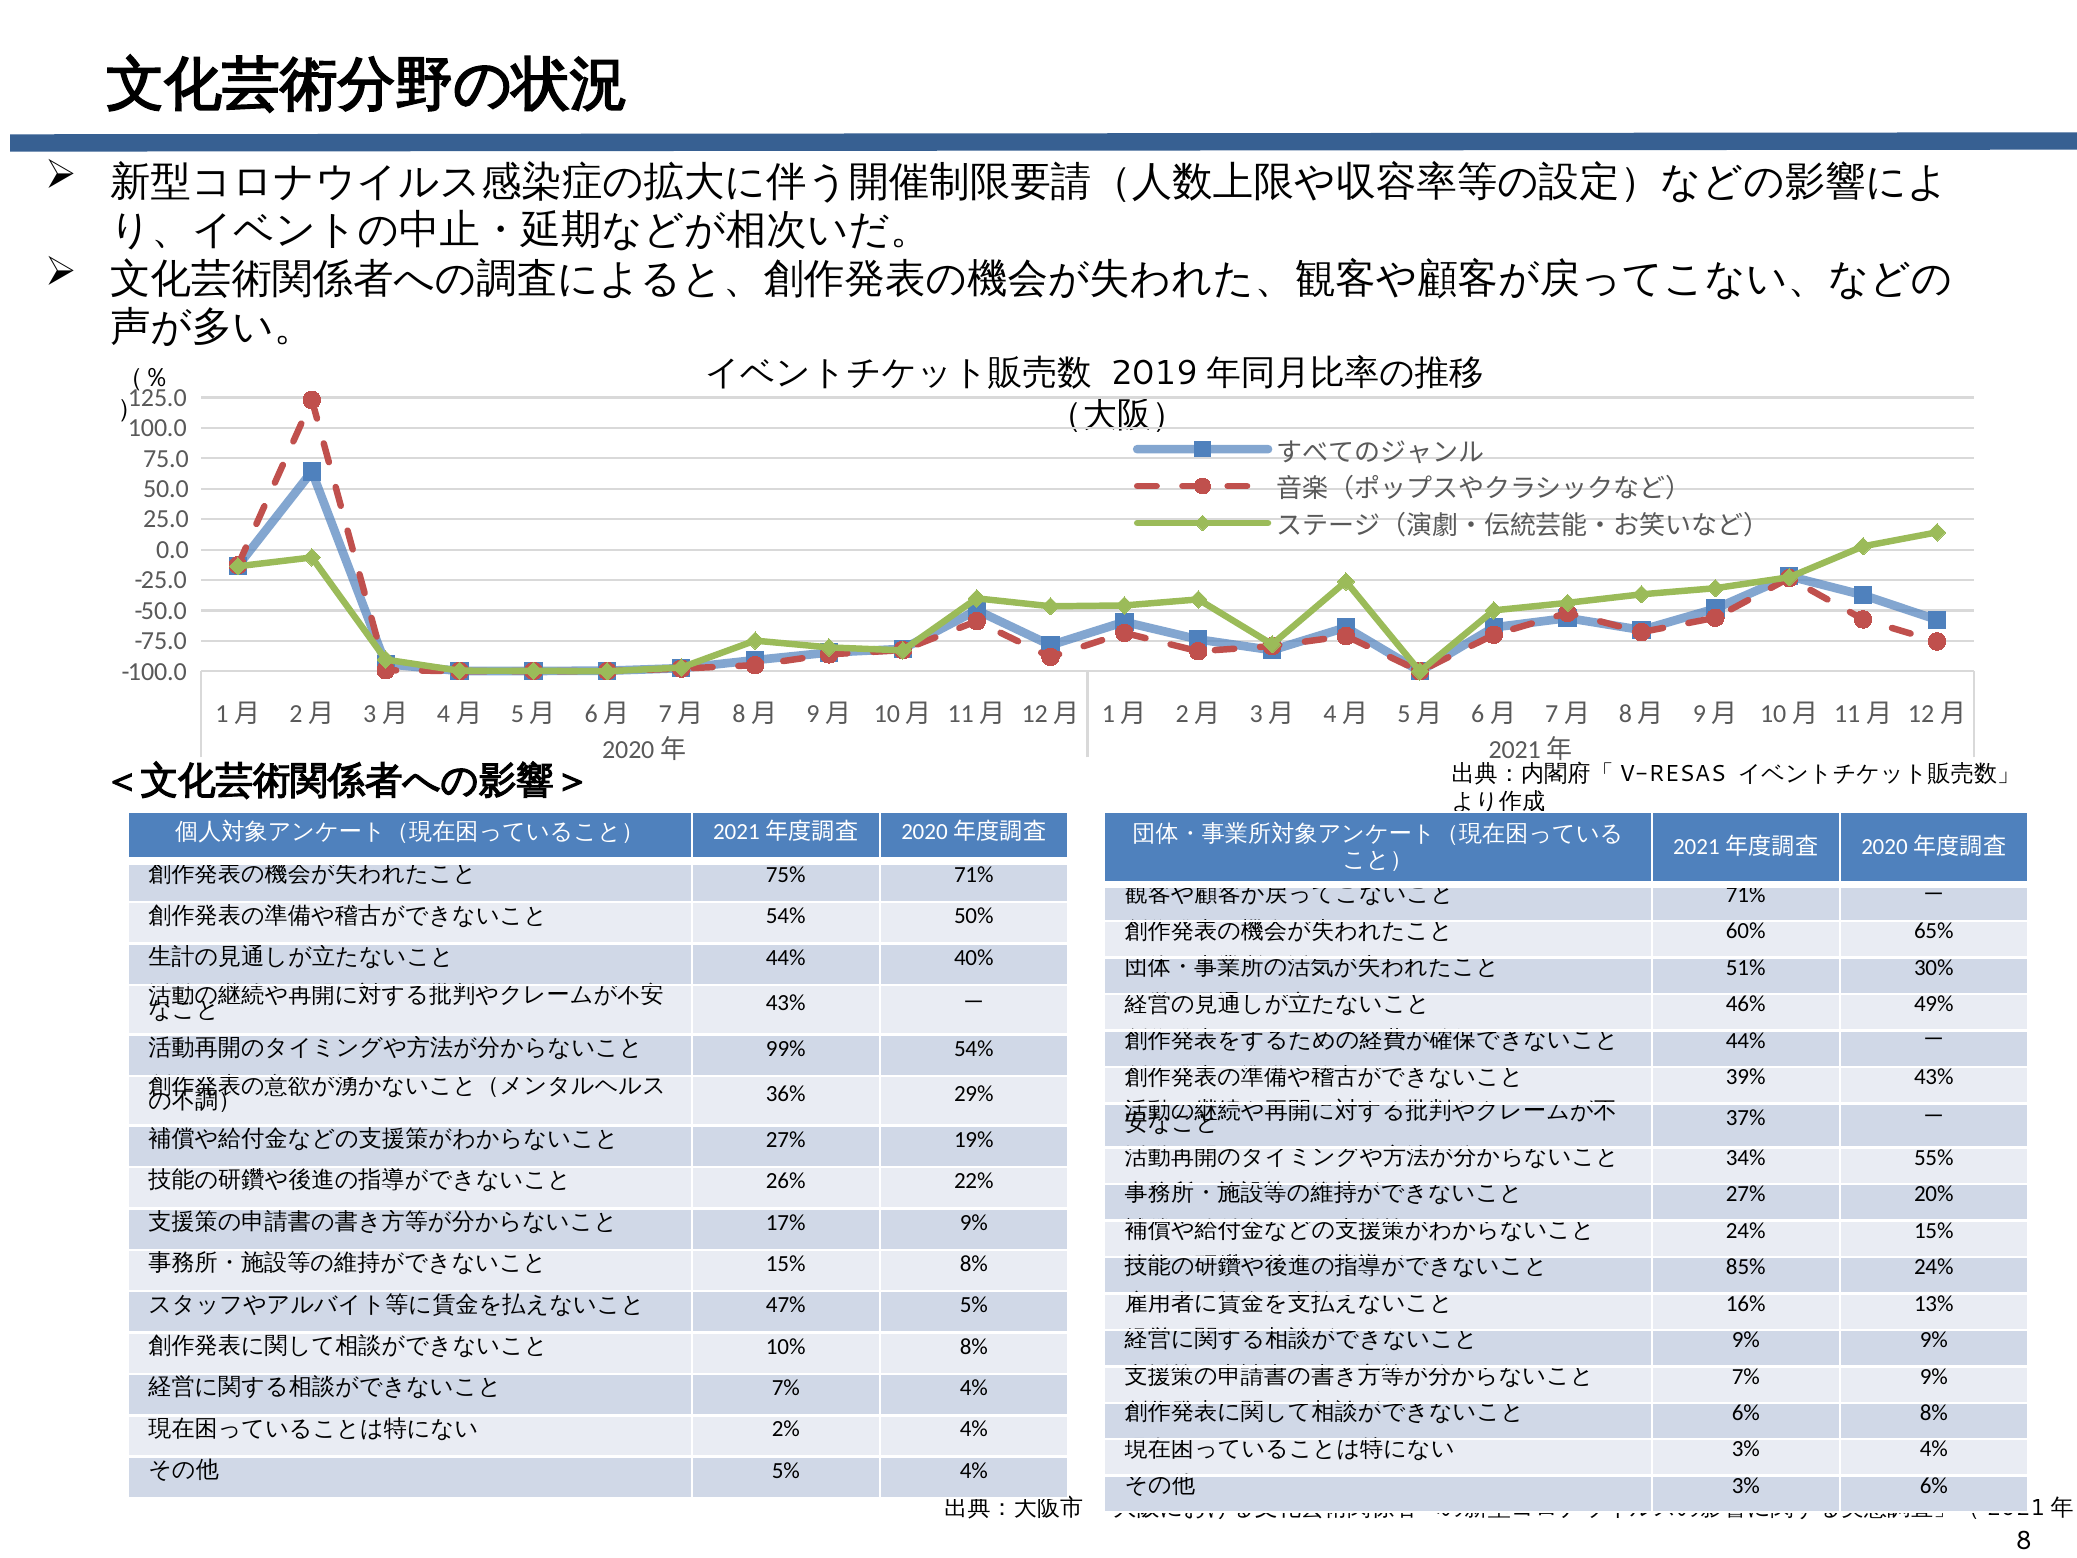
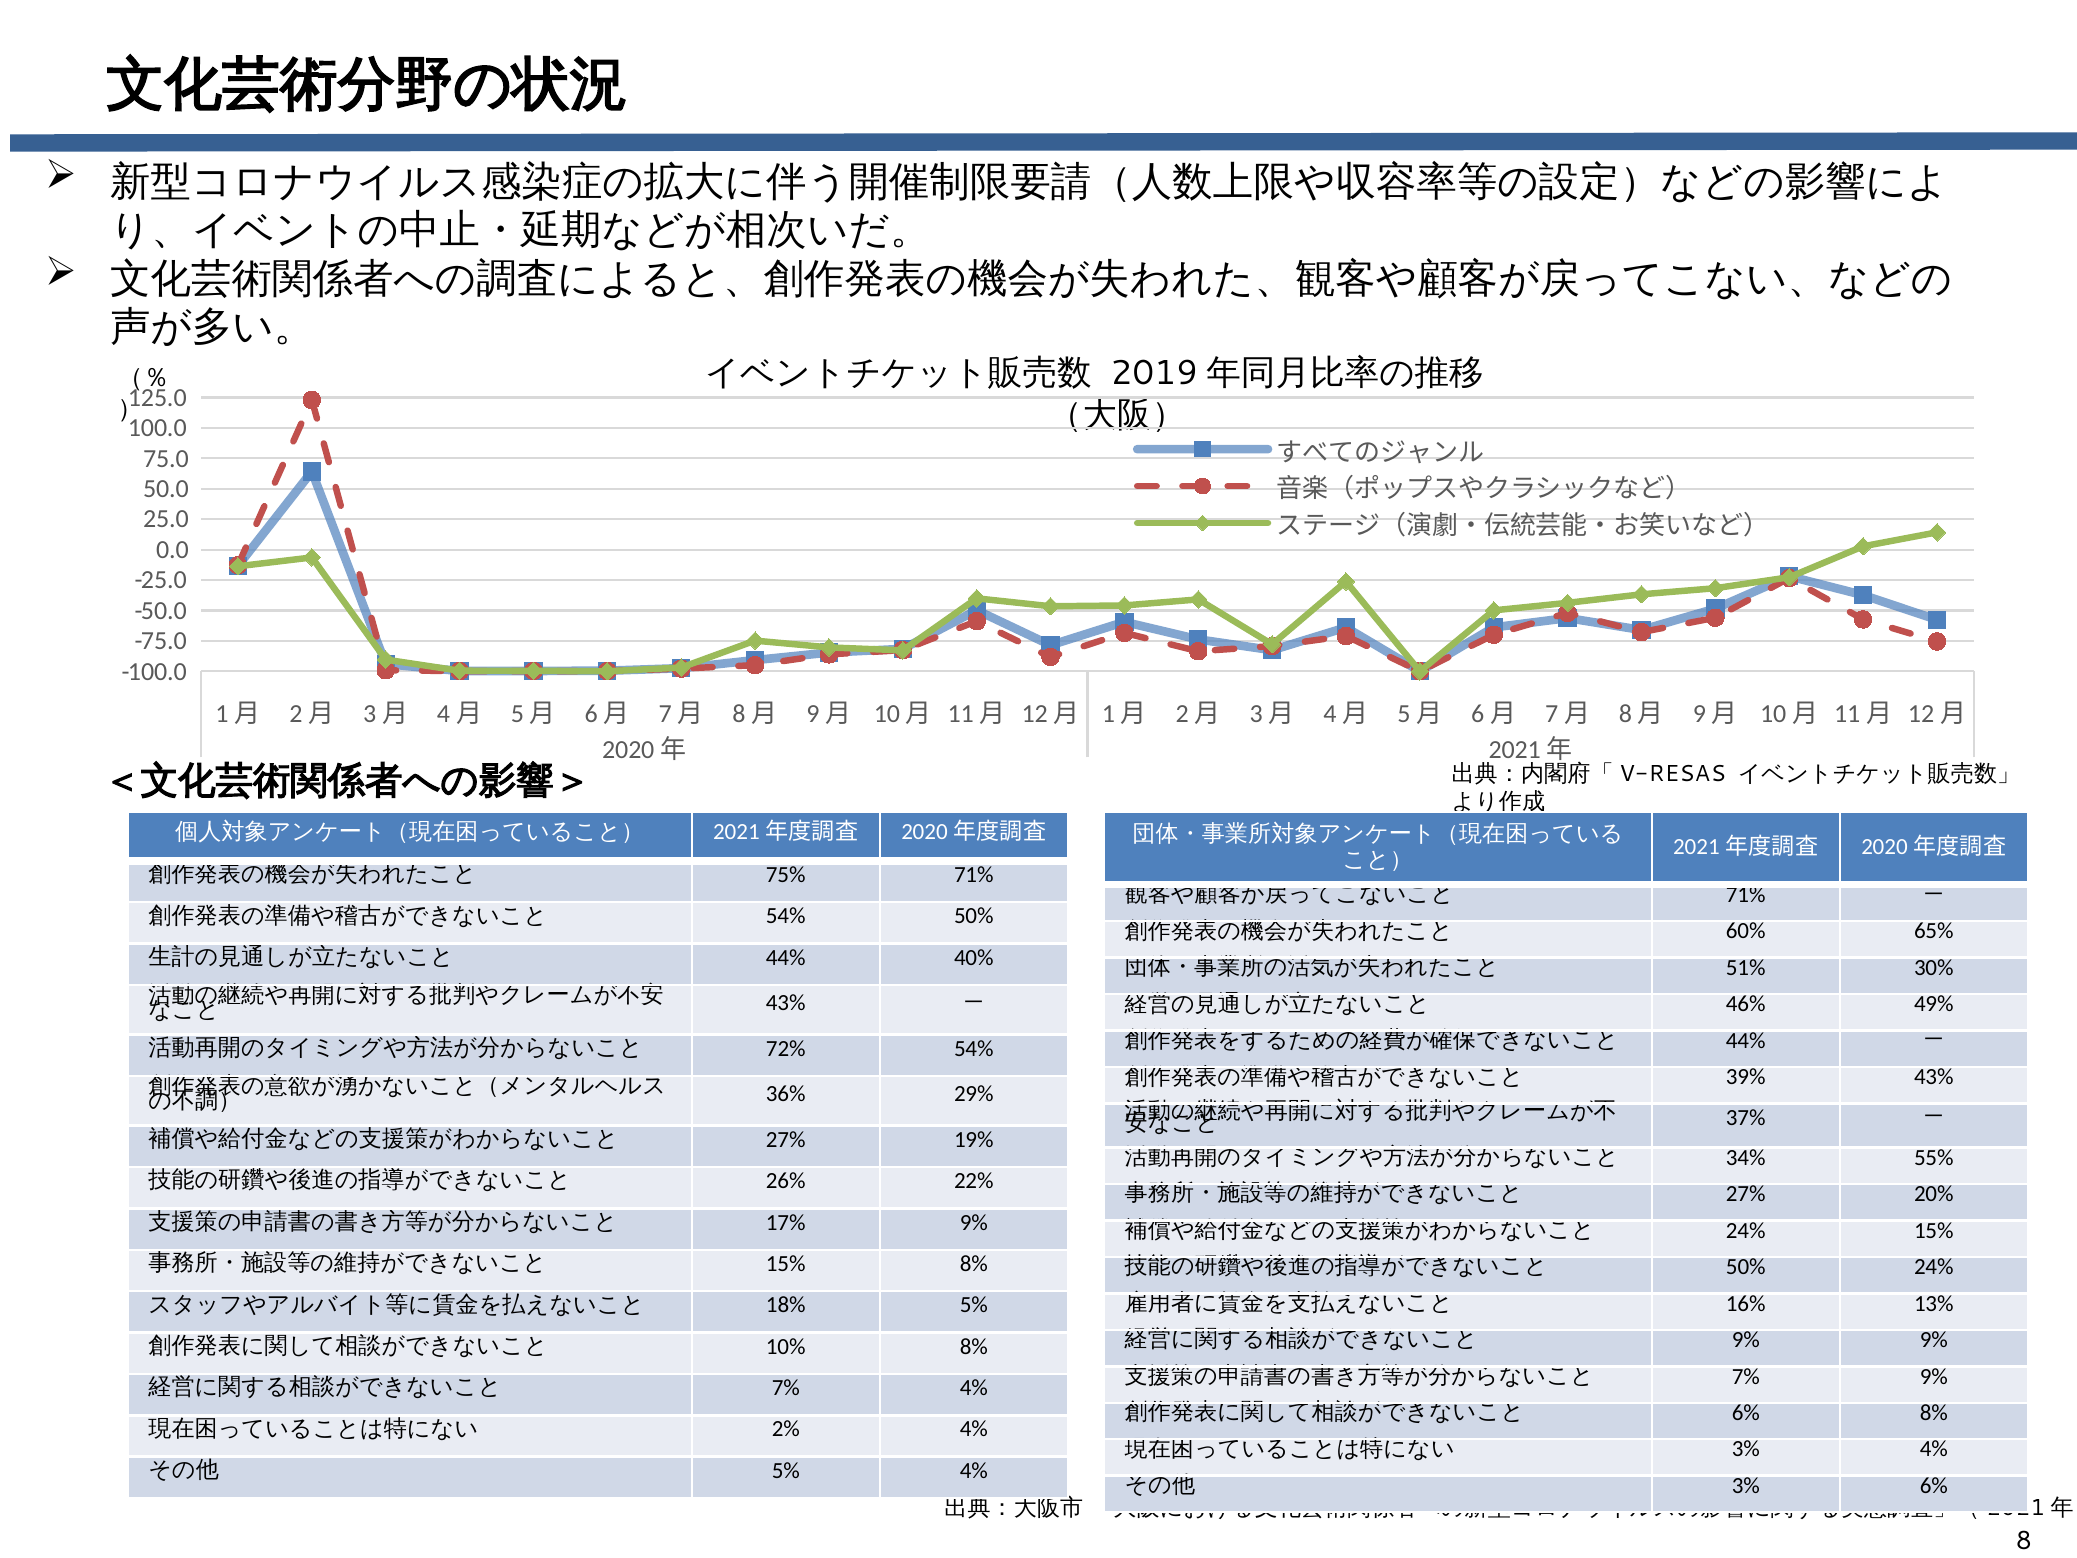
99%: 99% -> 72%
85% at (1746, 1267): 85% -> 50%
47%: 47% -> 18%
